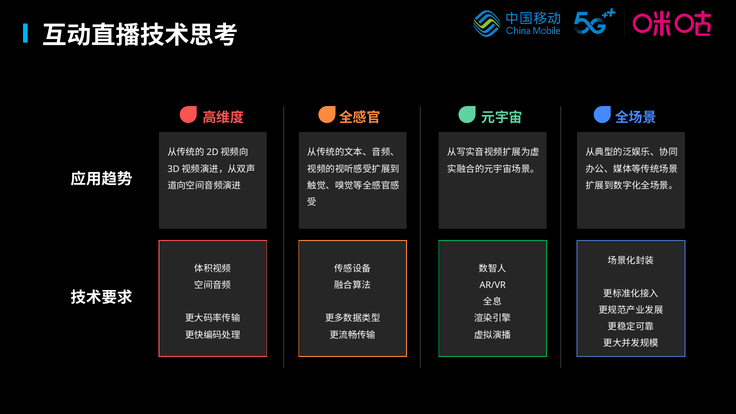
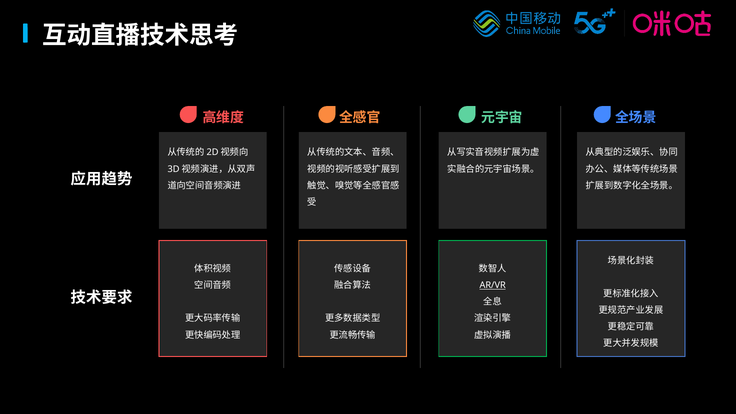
AR/VR underline: none -> present
